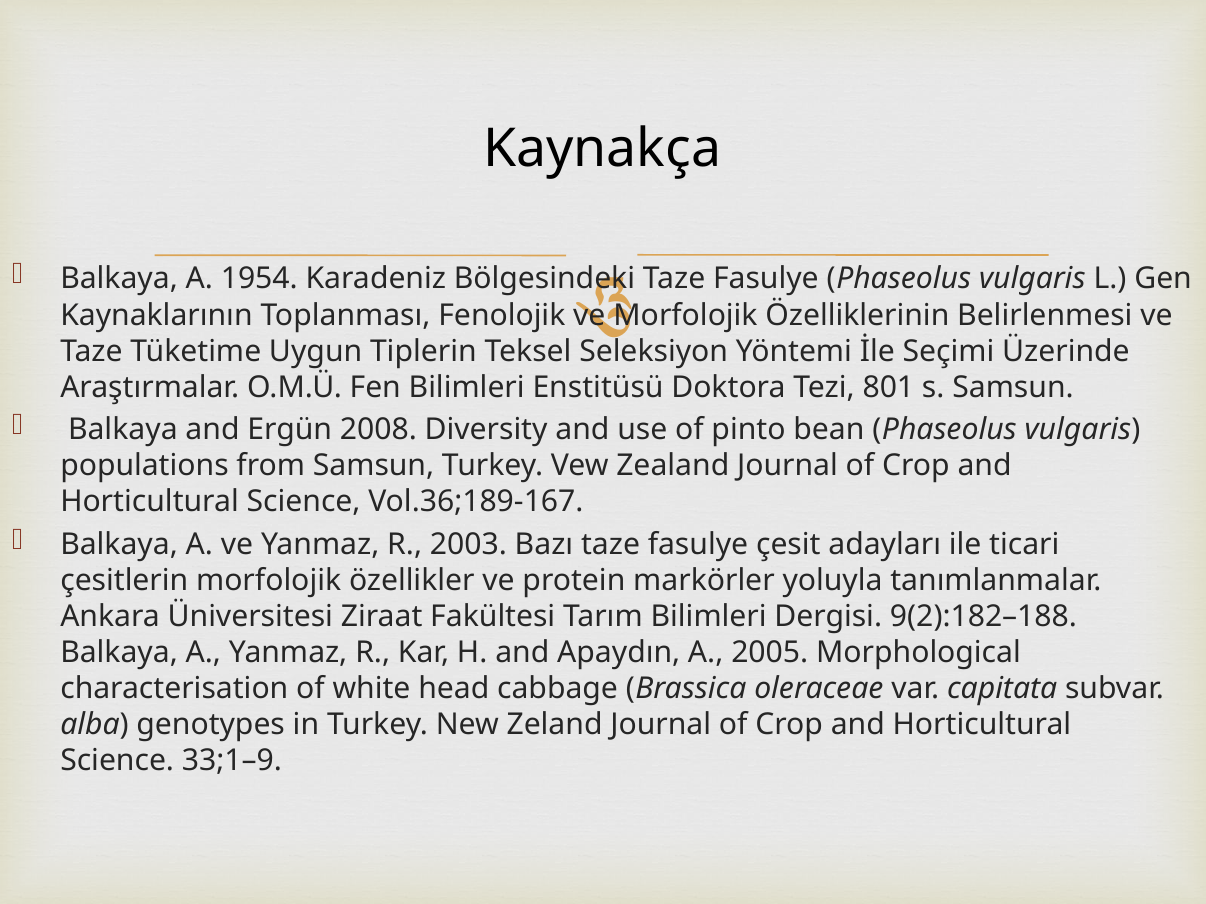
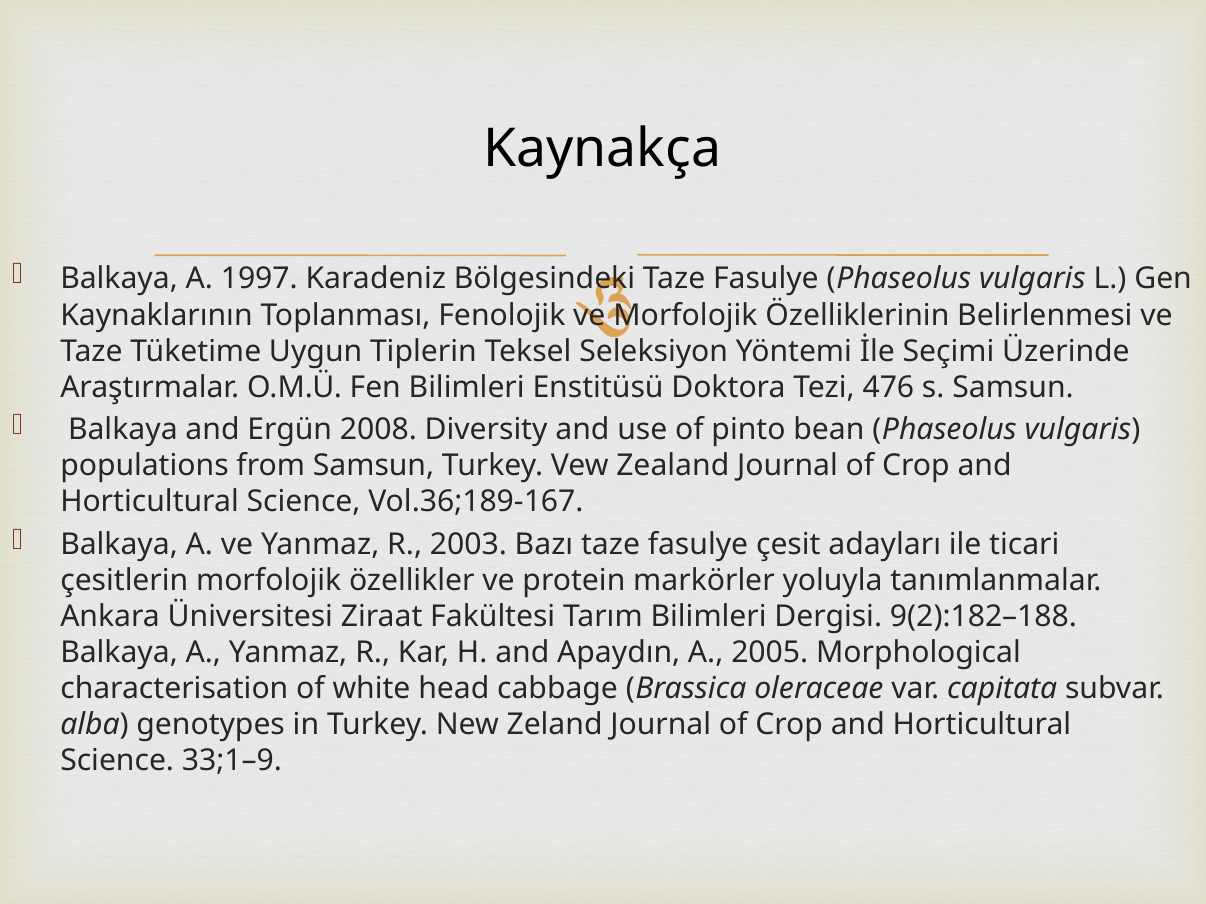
1954: 1954 -> 1997
801: 801 -> 476
